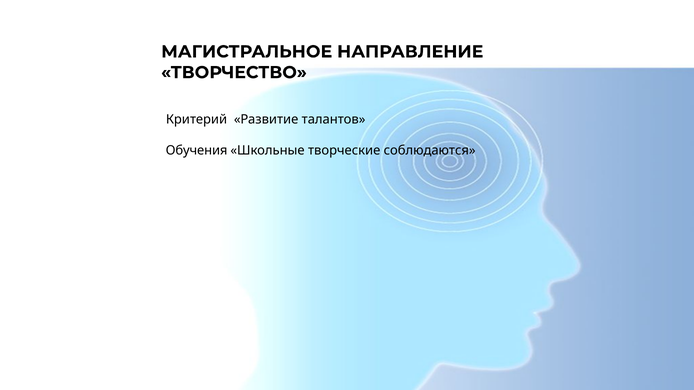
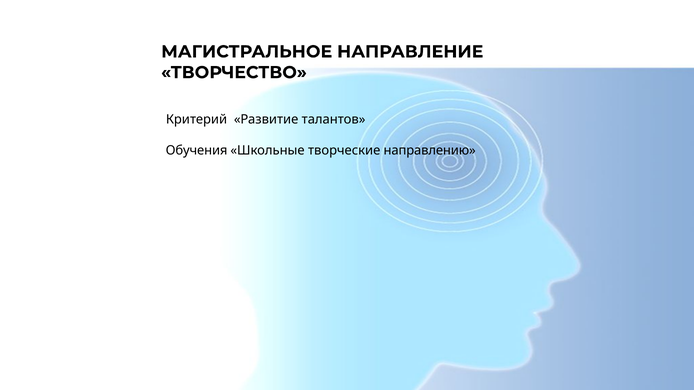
соблюдаются: соблюдаются -> направлению
